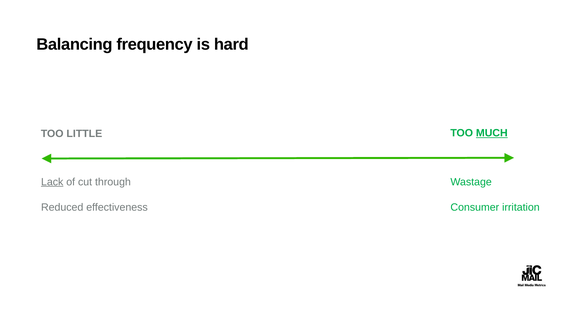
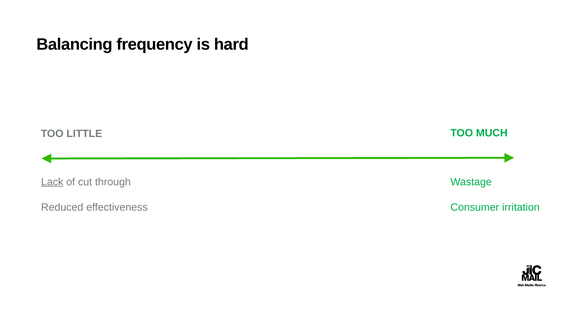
MUCH underline: present -> none
